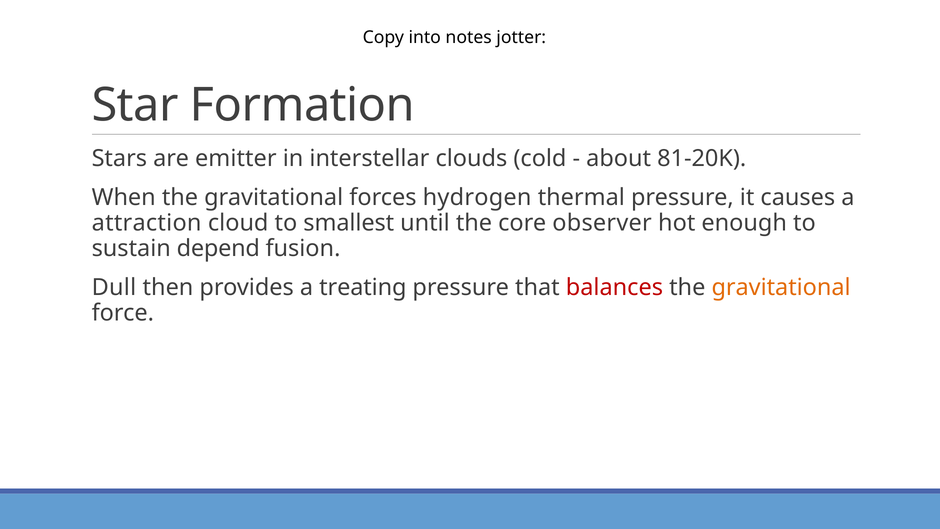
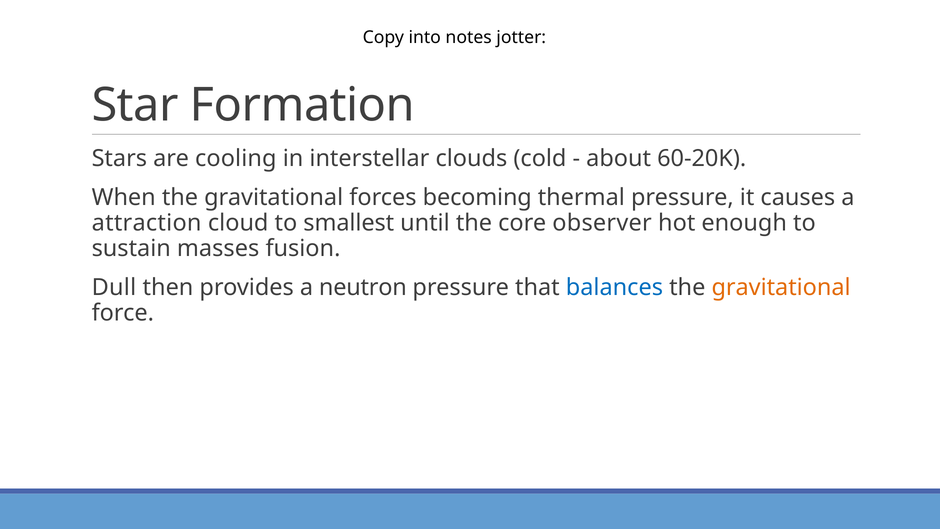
emitter: emitter -> cooling
81-20K: 81-20K -> 60-20K
hydrogen: hydrogen -> becoming
depend: depend -> masses
treating: treating -> neutron
balances colour: red -> blue
